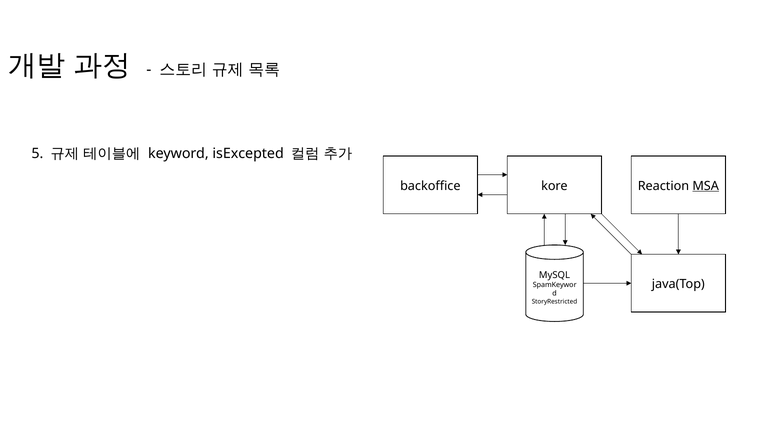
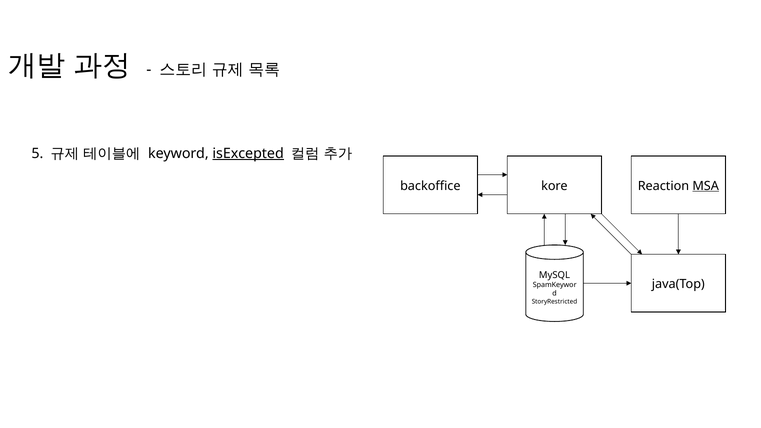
isExcepted underline: none -> present
